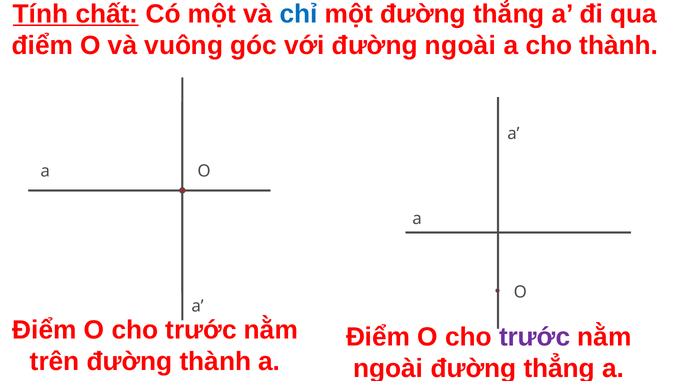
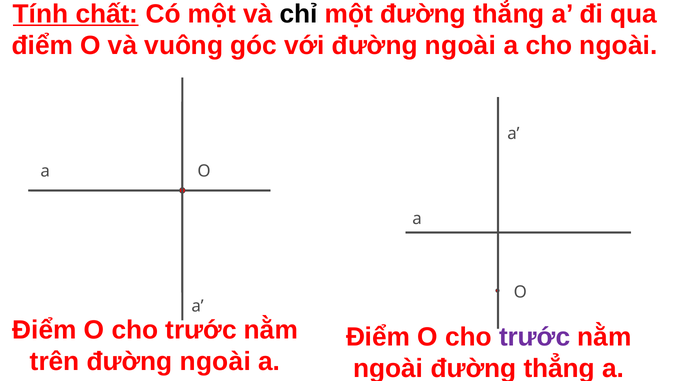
chỉ colour: blue -> black
cho thành: thành -> ngoài
trên đường thành: thành -> ngoài
